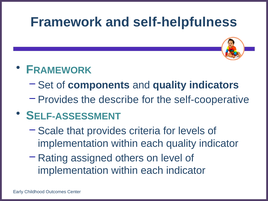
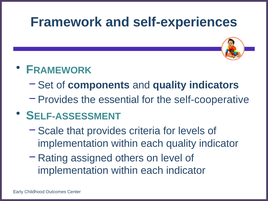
self-helpfulness: self-helpfulness -> self-experiences
describe: describe -> essential
